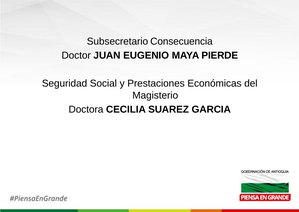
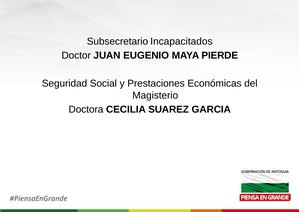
Consecuencia: Consecuencia -> Incapacitados
